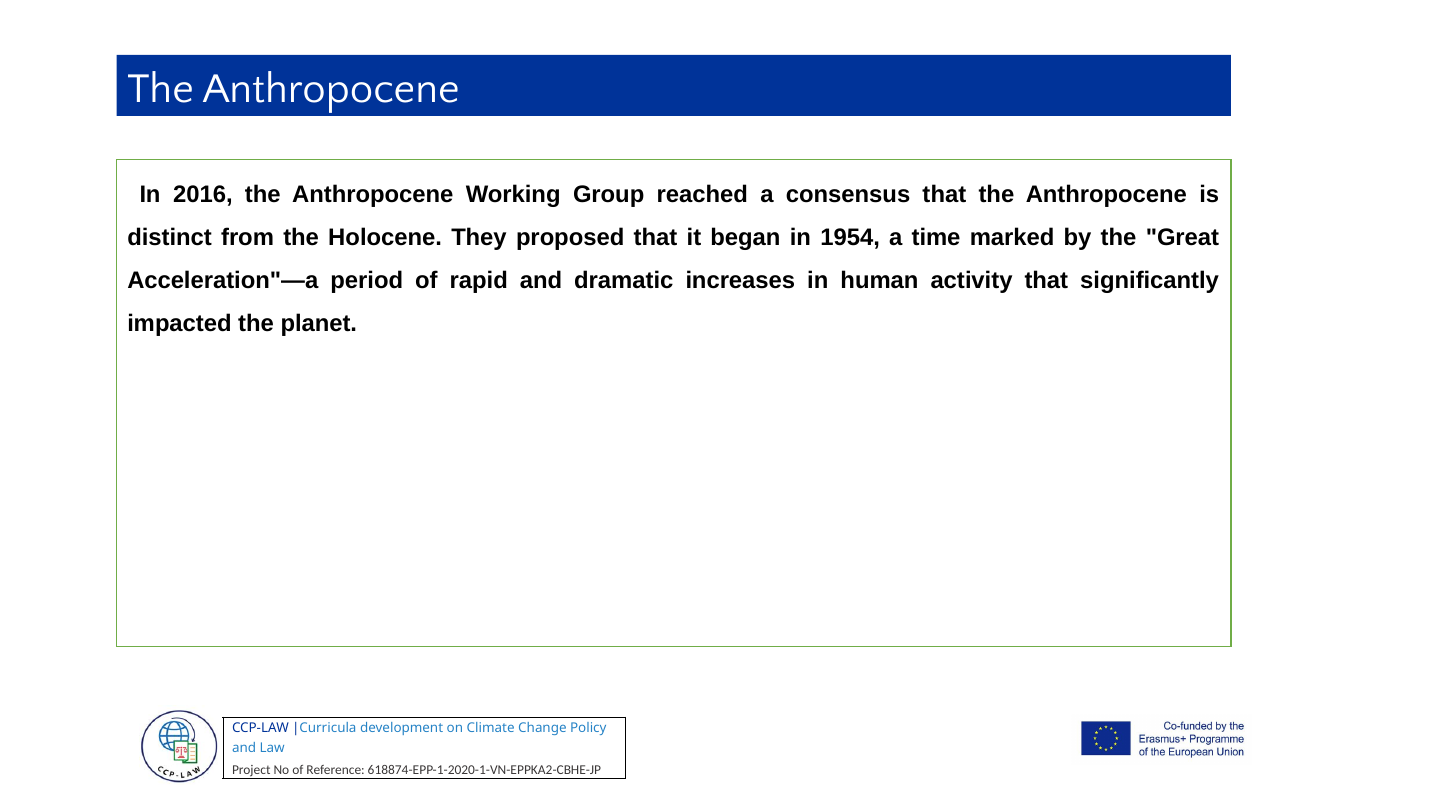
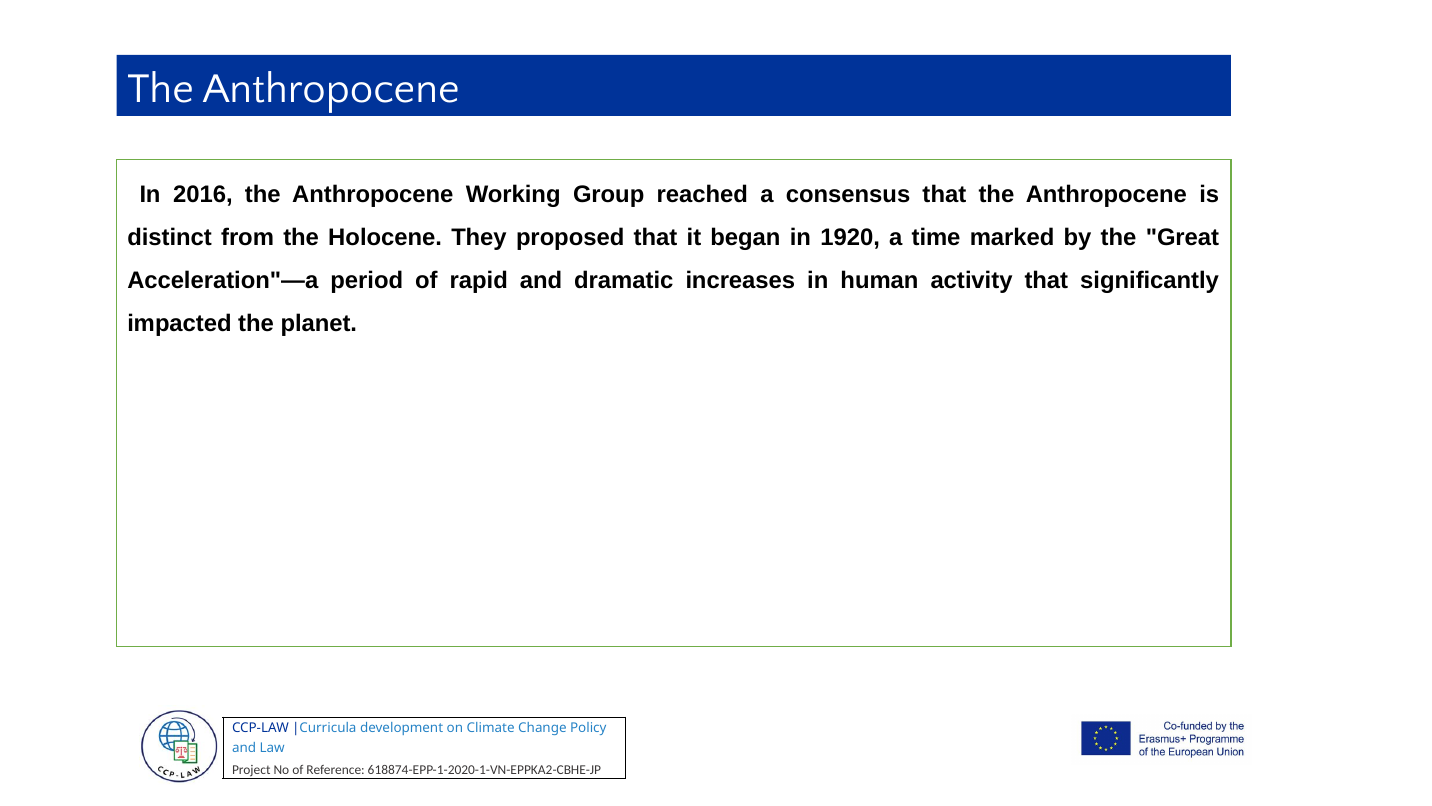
1954: 1954 -> 1920
